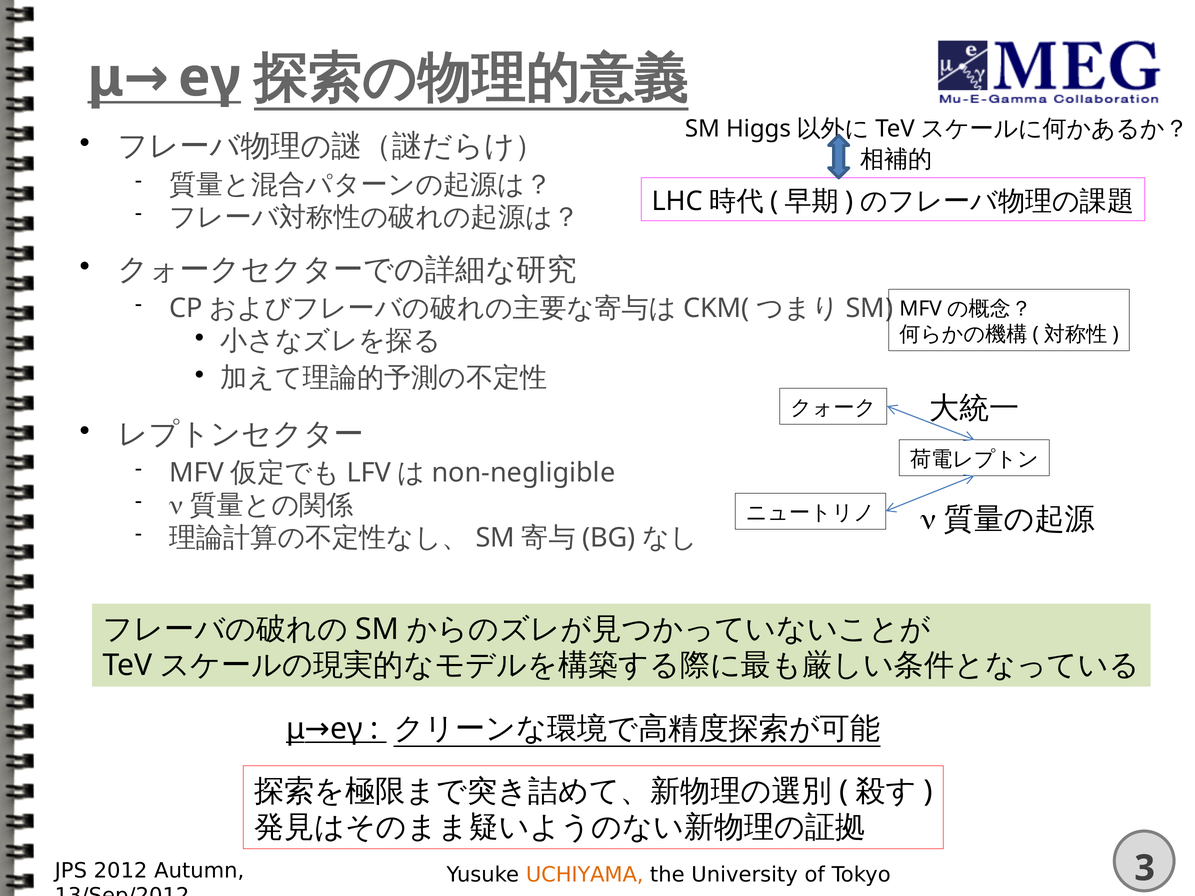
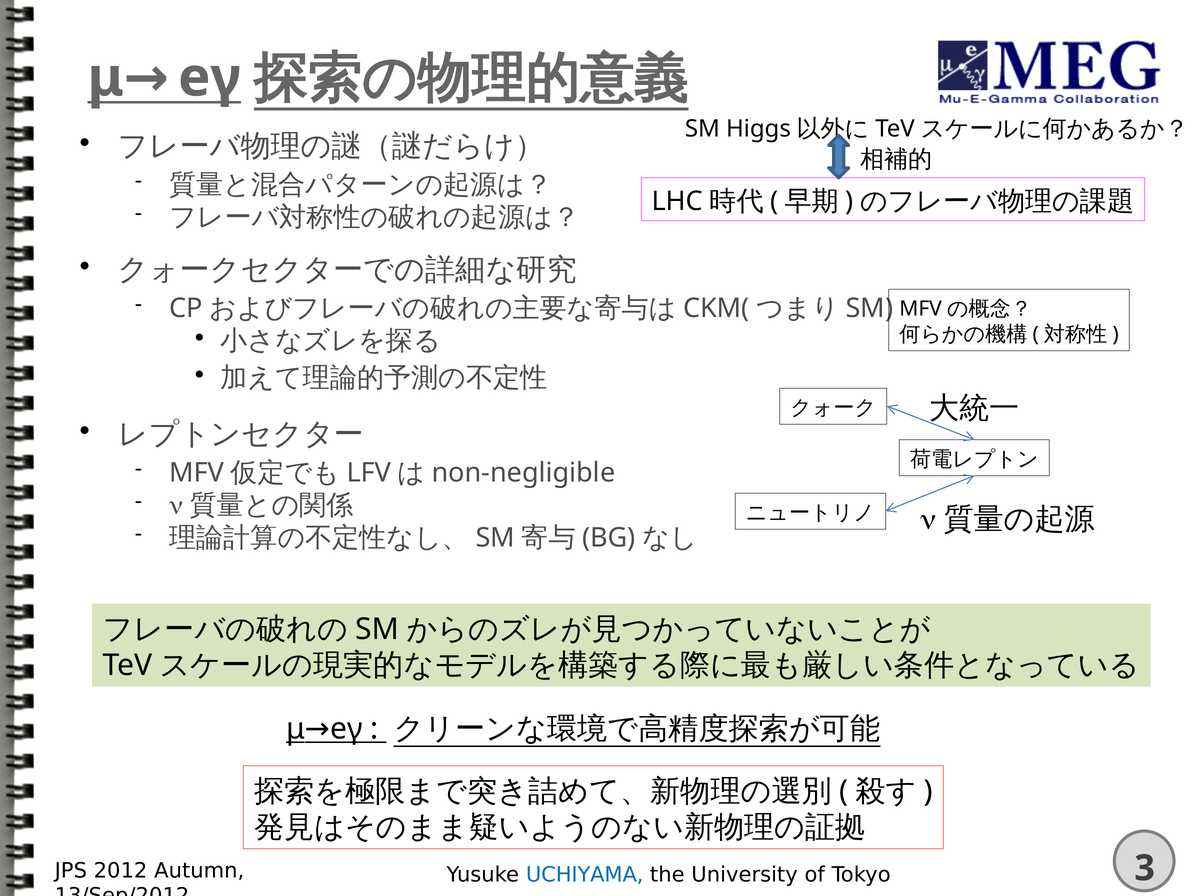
UCHIYAMA colour: orange -> blue
